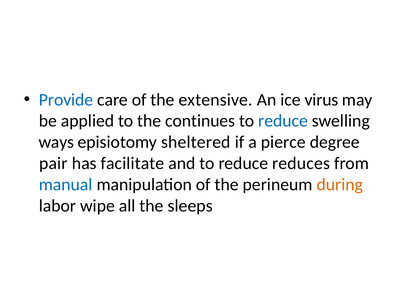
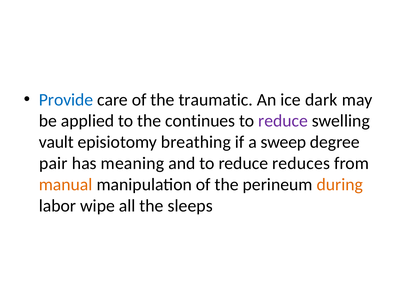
extensive: extensive -> traumatic
virus: virus -> dark
reduce at (283, 121) colour: blue -> purple
ways: ways -> vault
sheltered: sheltered -> breathing
pierce: pierce -> sweep
facilitate: facilitate -> meaning
manual colour: blue -> orange
